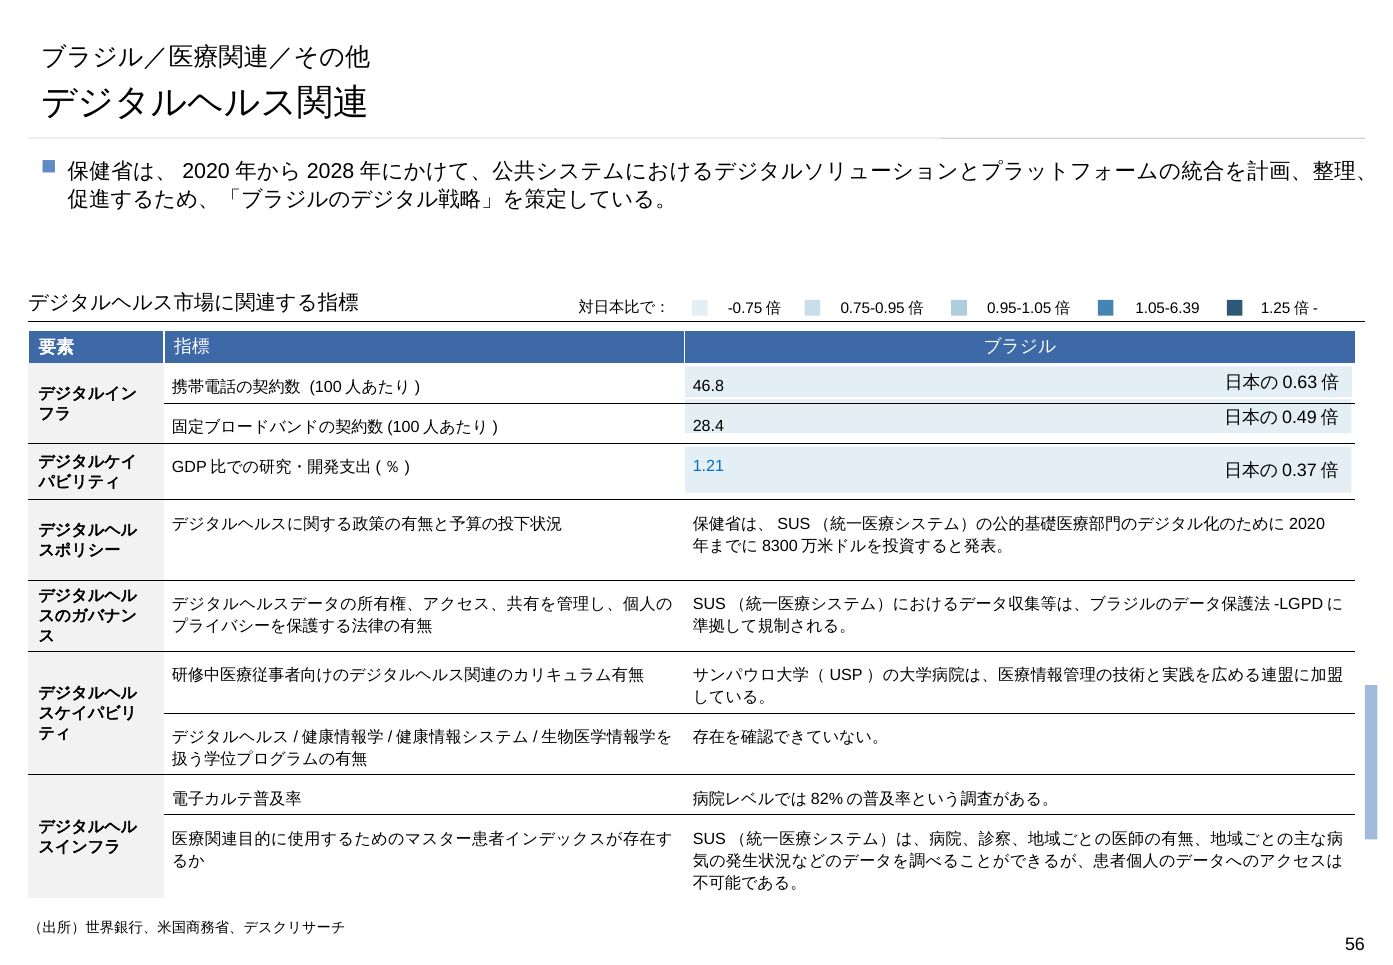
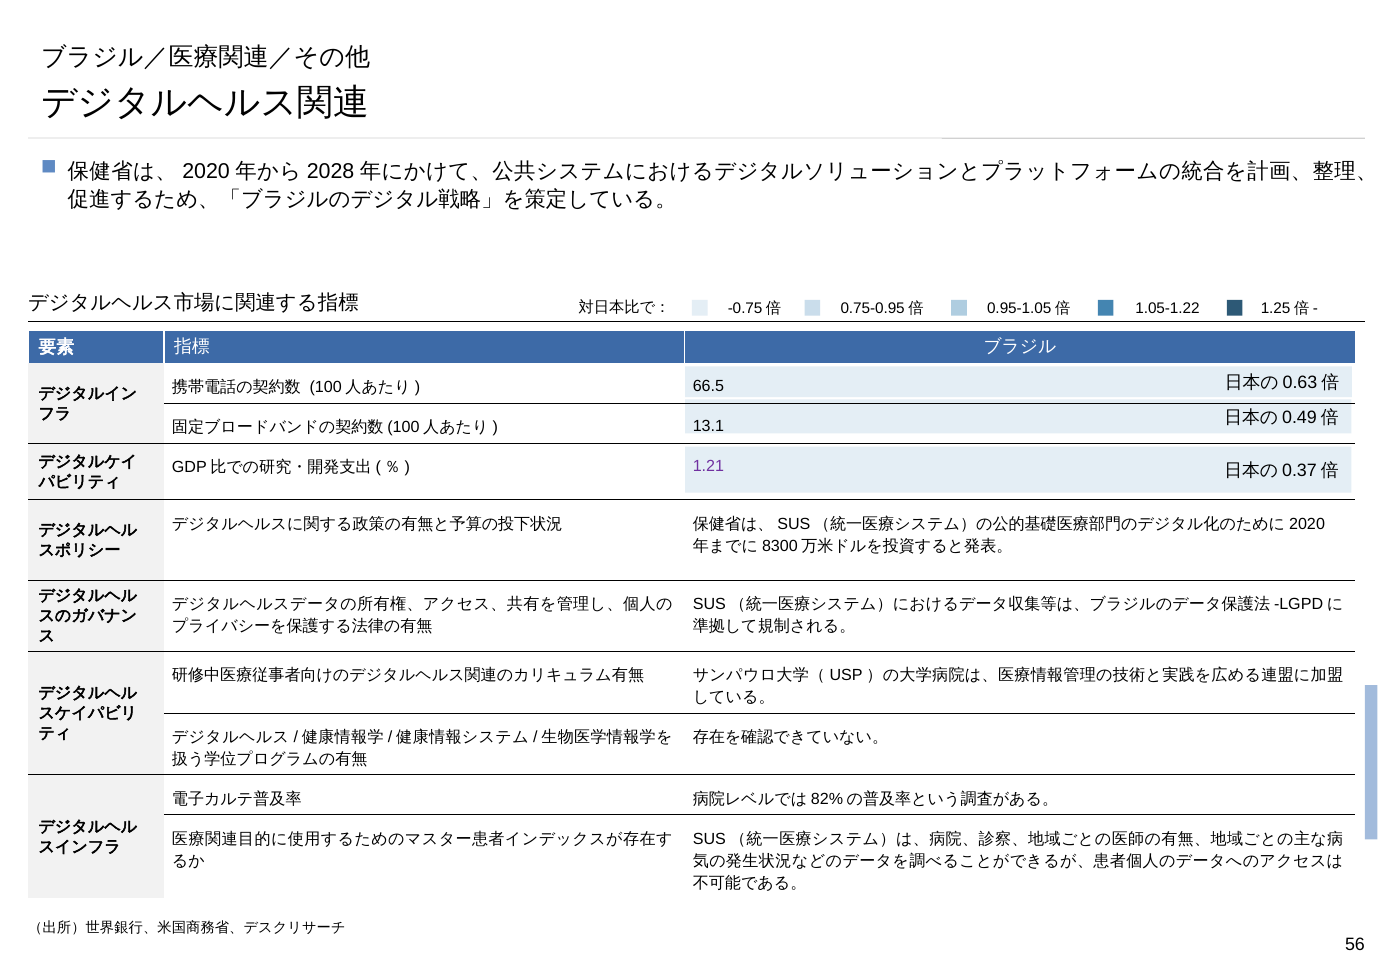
1.05-6.39: 1.05-6.39 -> 1.05-1.22
46.8: 46.8 -> 66.5
28.4: 28.4 -> 13.1
1.21 colour: blue -> purple
